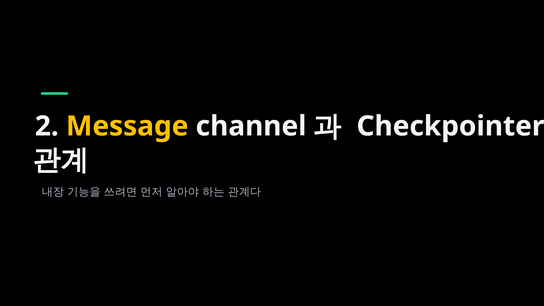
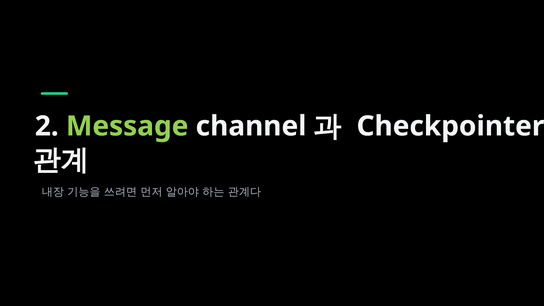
Message colour: yellow -> light green
